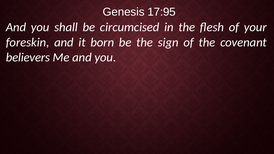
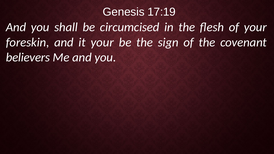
17:95: 17:95 -> 17:19
it born: born -> your
